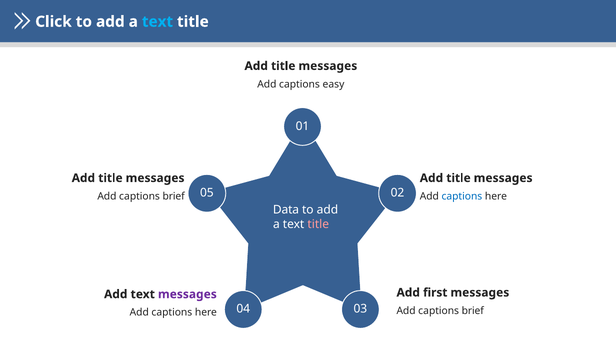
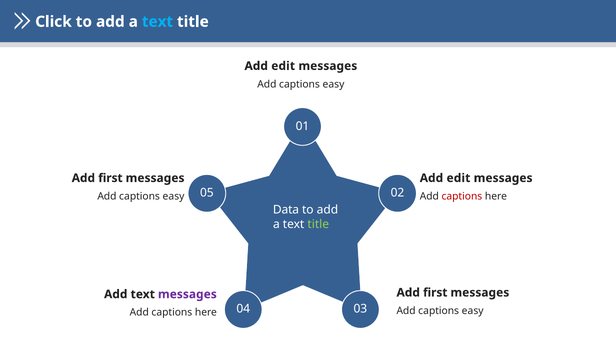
title at (283, 66): title -> edit
title at (110, 178): title -> first
title at (459, 178): title -> edit
brief at (174, 196): brief -> easy
captions at (462, 196) colour: blue -> red
title at (318, 224) colour: pink -> light green
brief at (473, 310): brief -> easy
